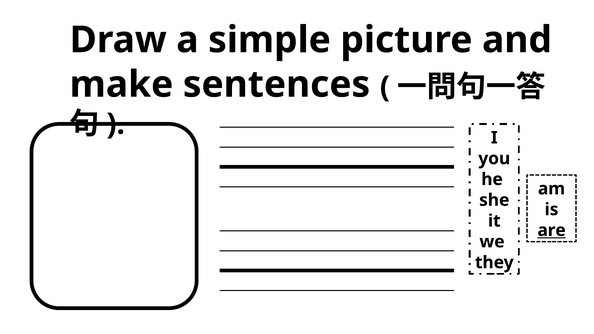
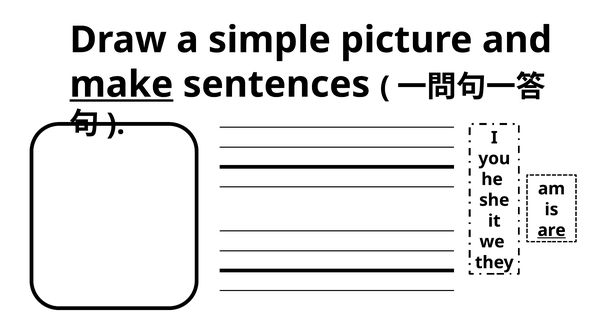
make at (121, 84) underline: none -> present
